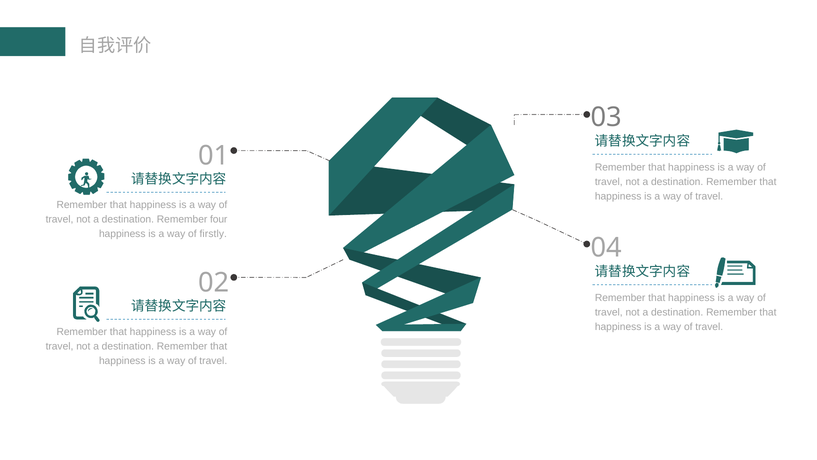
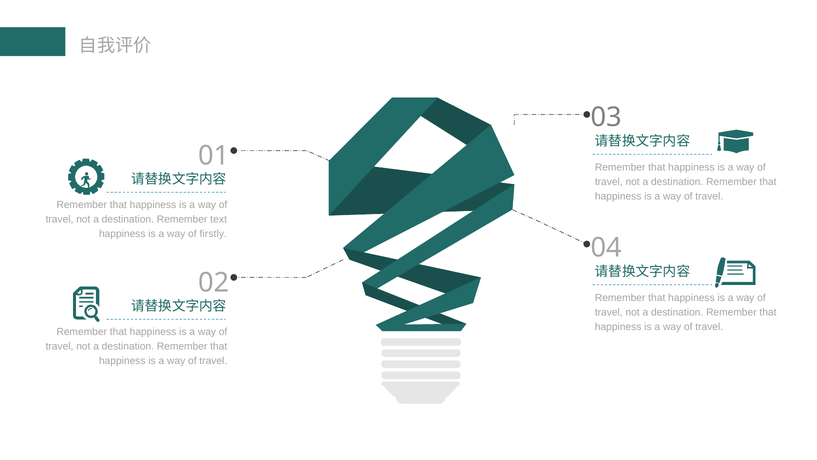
four: four -> text
